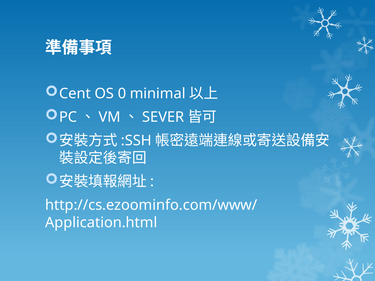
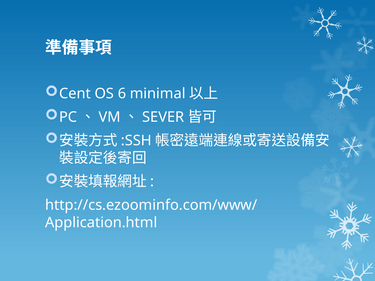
0: 0 -> 6
